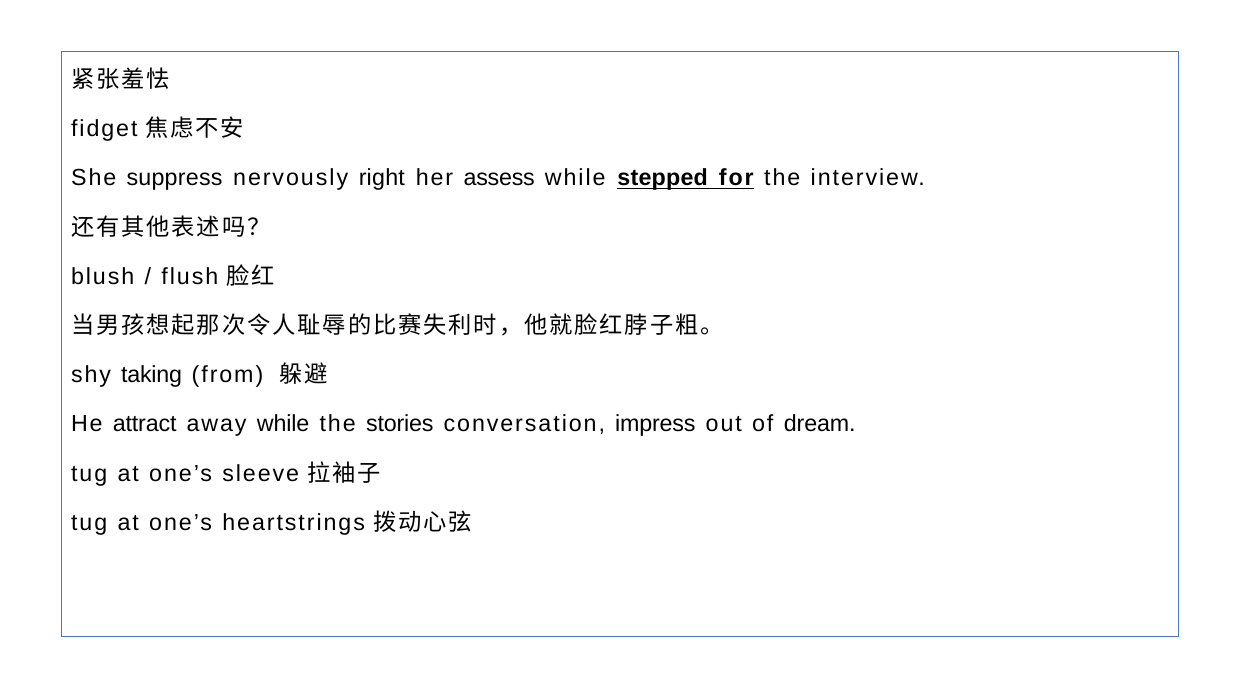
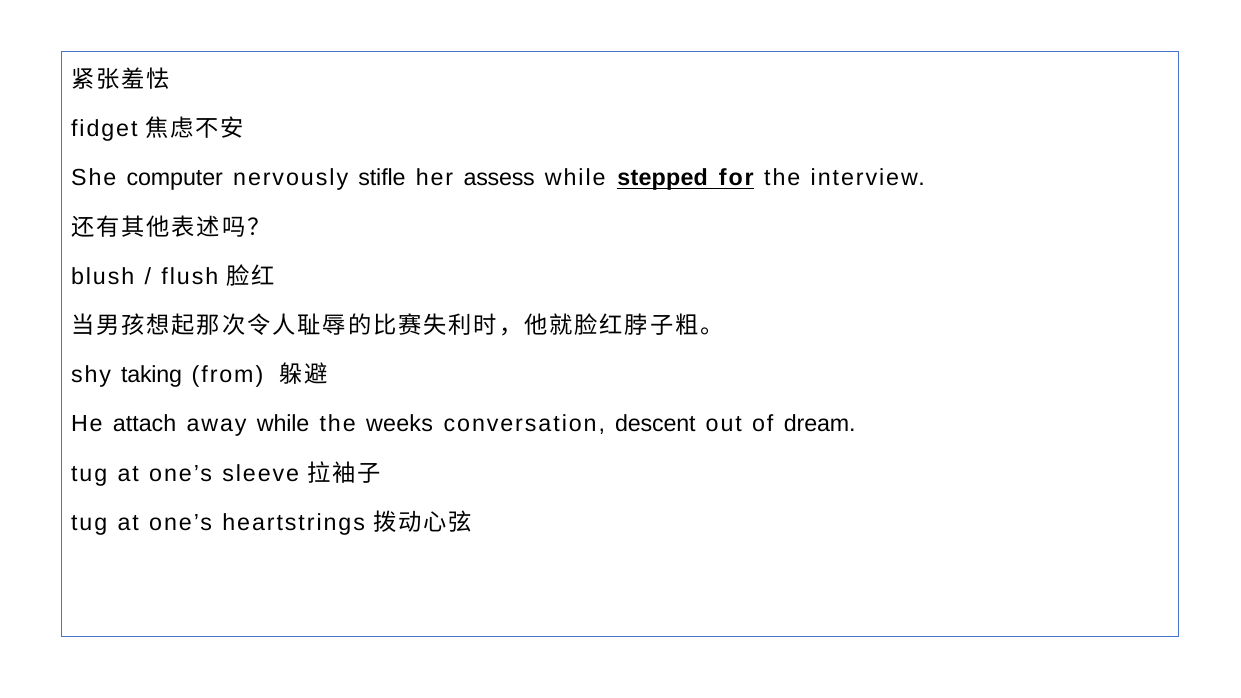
suppress: suppress -> computer
right: right -> stifle
attract: attract -> attach
stories: stories -> weeks
impress: impress -> descent
